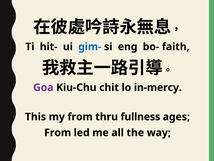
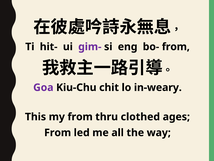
gim- colour: blue -> purple
bo- faith: faith -> from
in-mercy: in-mercy -> in-weary
fullness: fullness -> clothed
